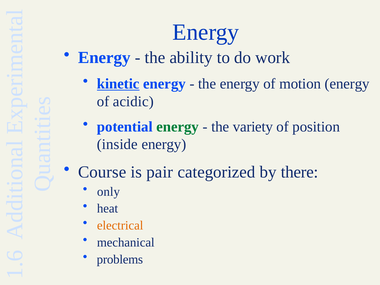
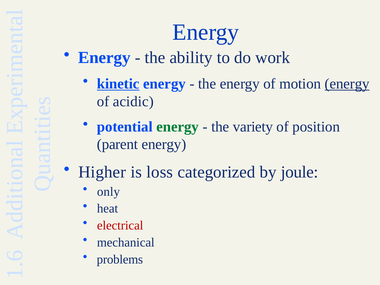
energy at (347, 84) underline: none -> present
inside: inside -> parent
Course: Course -> Higher
pair: pair -> loss
there: there -> joule
electrical colour: orange -> red
